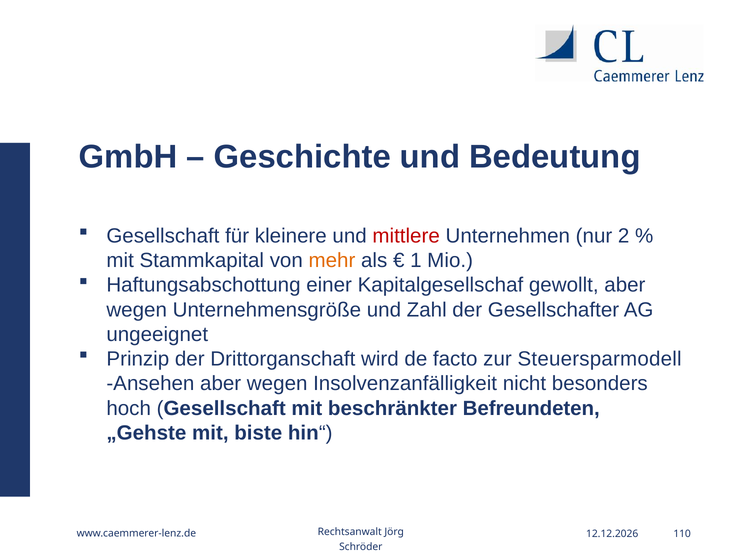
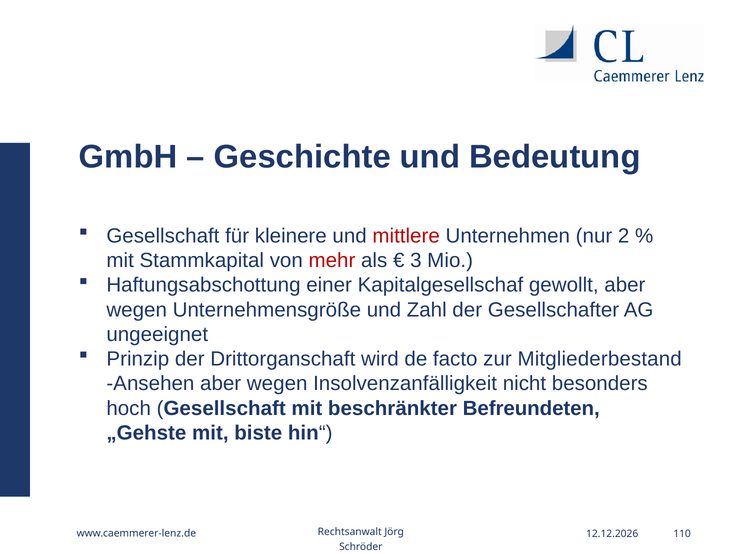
mehr colour: orange -> red
1: 1 -> 3
Steuersparmodell: Steuersparmodell -> Mitgliederbestand
